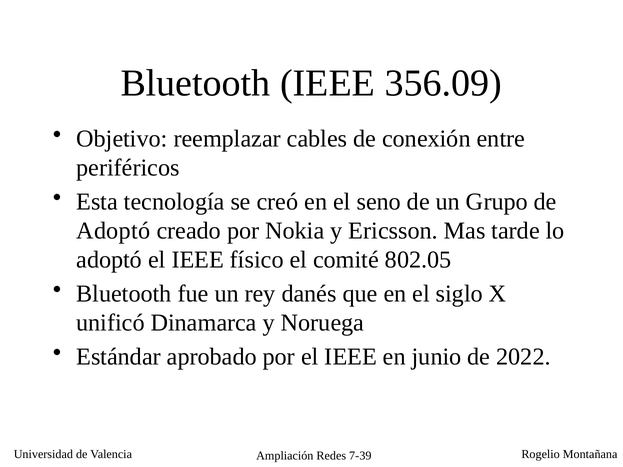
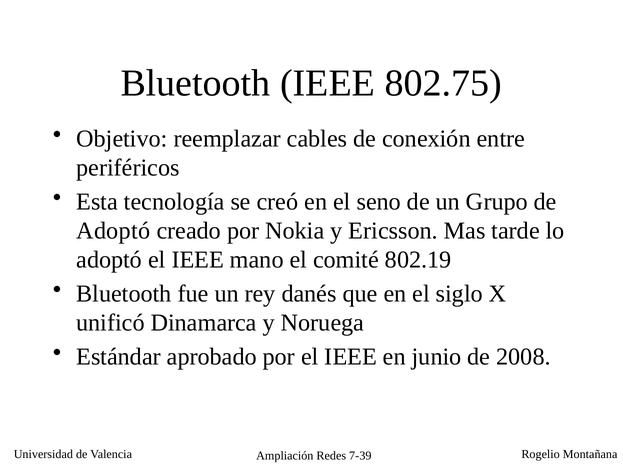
356.09: 356.09 -> 802.75
físico: físico -> mano
802.05: 802.05 -> 802.19
2022: 2022 -> 2008
